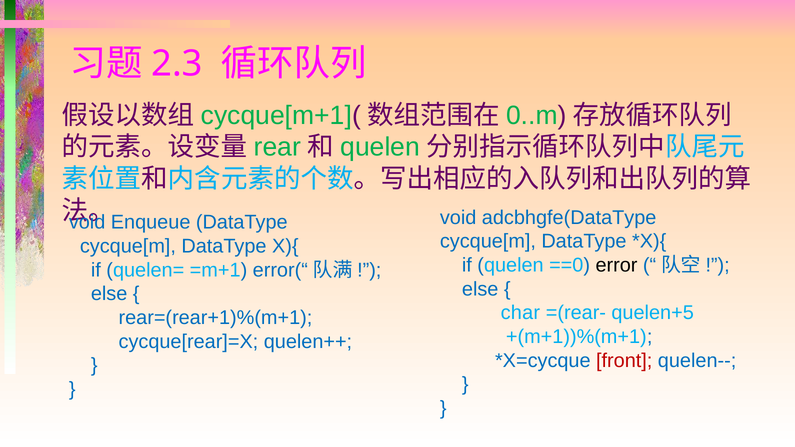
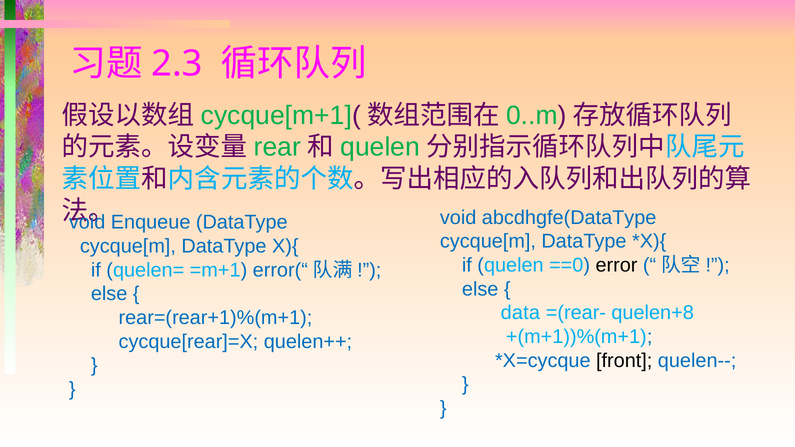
adcbhgfe(DataType: adcbhgfe(DataType -> abcdhgfe(DataType
char: char -> data
quelen+5: quelen+5 -> quelen+8
front colour: red -> black
